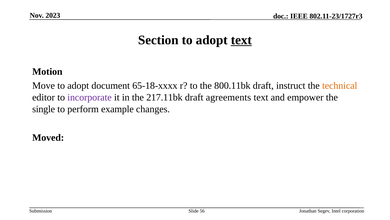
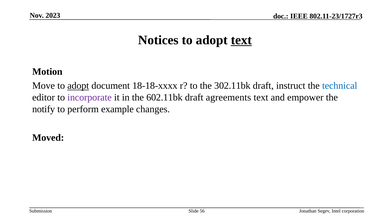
Section: Section -> Notices
adopt at (78, 86) underline: none -> present
65-18-xxxx: 65-18-xxxx -> 18-18-xxxx
800.11bk: 800.11bk -> 302.11bk
technical colour: orange -> blue
217.11bk: 217.11bk -> 602.11bk
single: single -> notify
